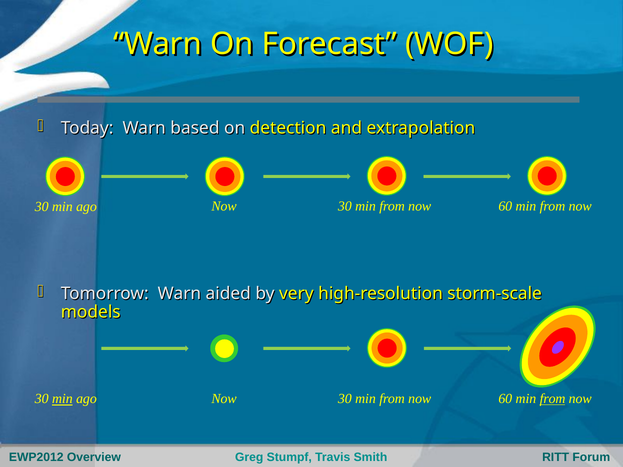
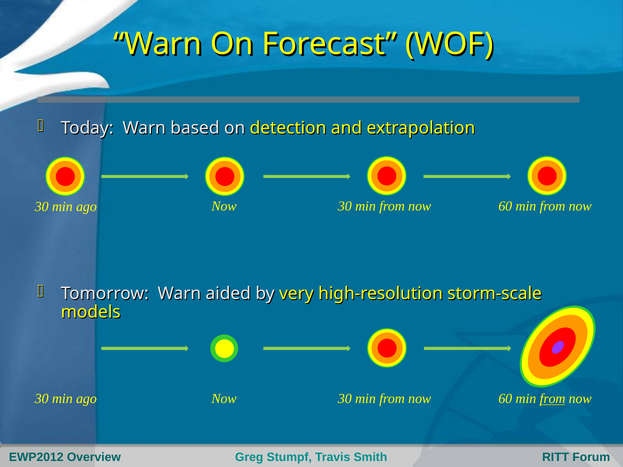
min at (62, 399) underline: present -> none
